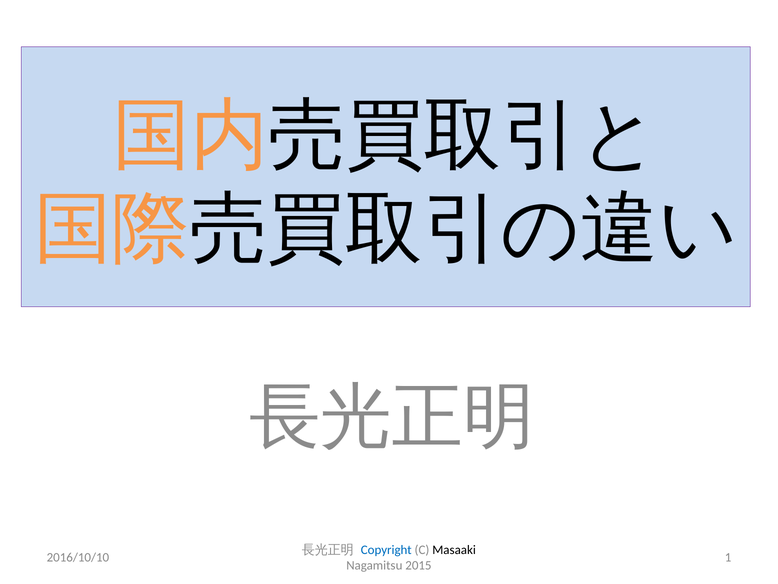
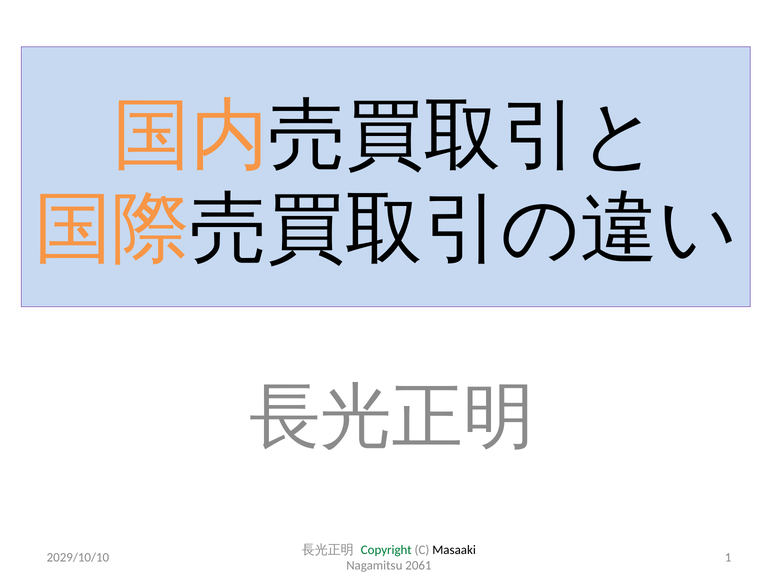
Copyright colour: blue -> green
2016/10/10: 2016/10/10 -> 2029/10/10
2015: 2015 -> 2061
